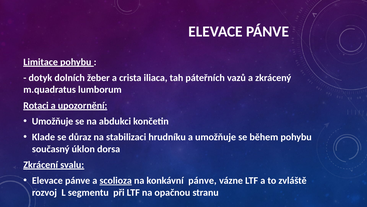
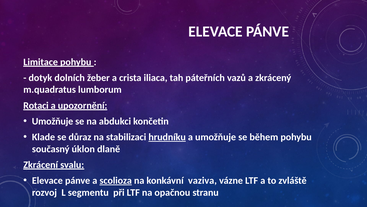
hrudníku underline: none -> present
dorsa: dorsa -> dlaně
konkávní pánve: pánve -> vaziva
